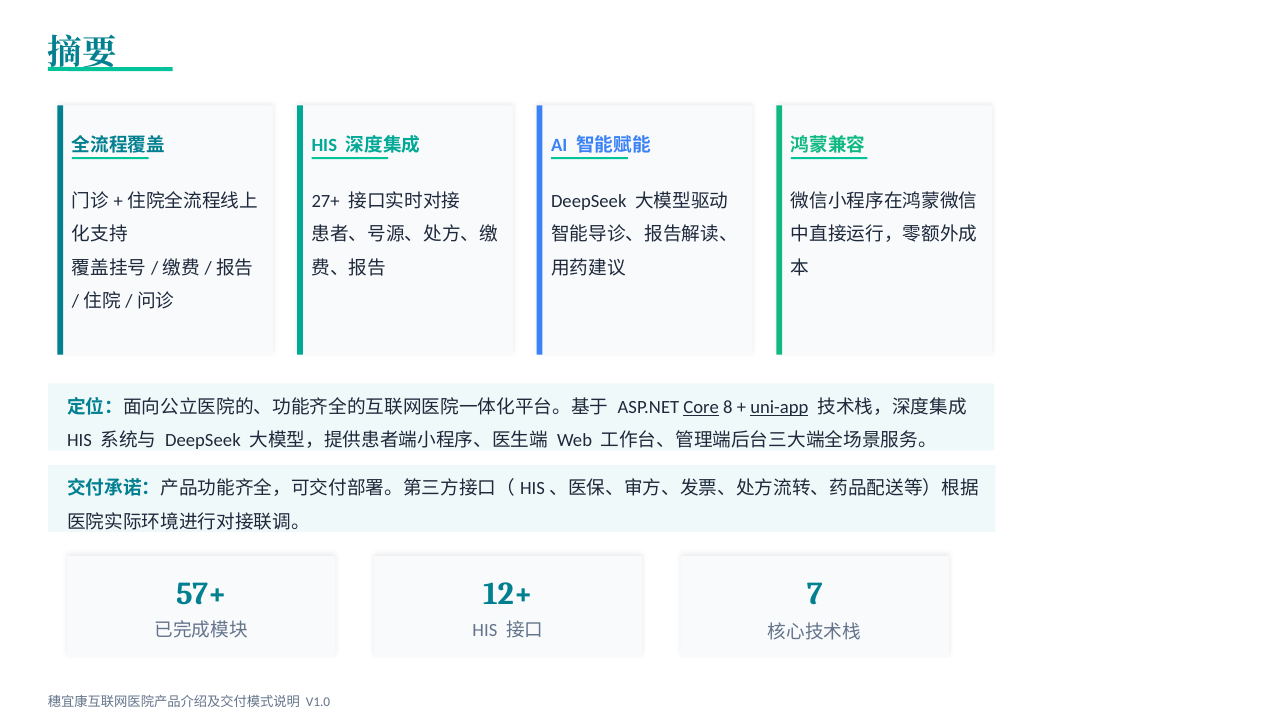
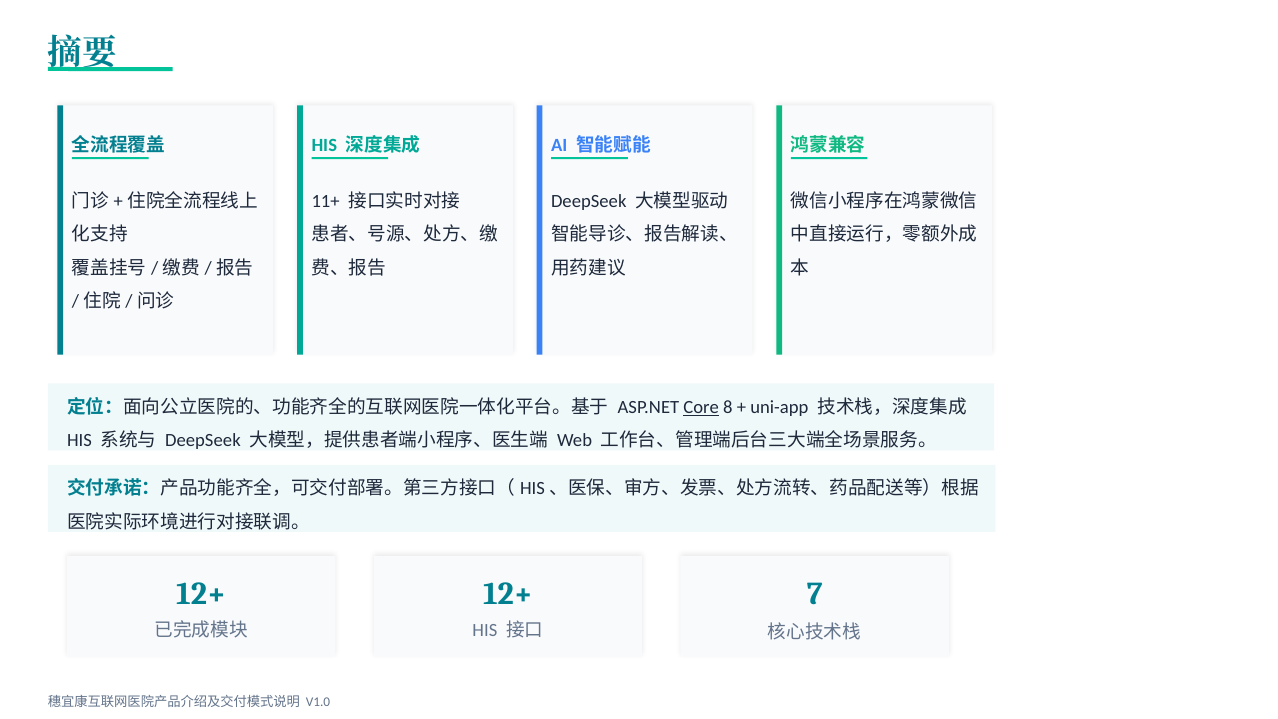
27+: 27+ -> 11+
uni-app underline: present -> none
57+ at (201, 594): 57+ -> 12+
